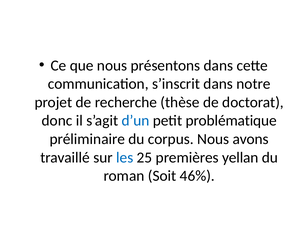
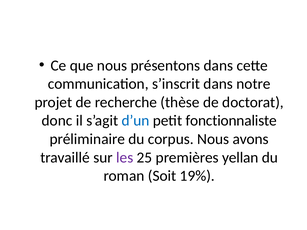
problématique: problématique -> fonctionnaliste
les colour: blue -> purple
46%: 46% -> 19%
